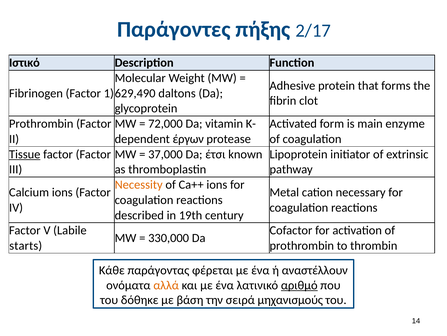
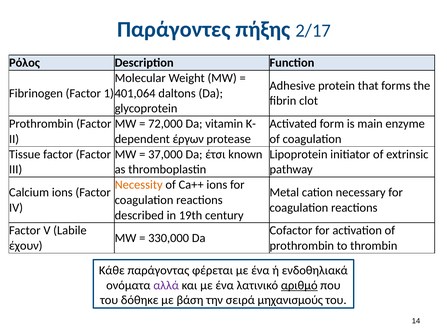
Ιστικό: Ιστικό -> Ρόλος
629,490: 629,490 -> 401,064
Tissue underline: present -> none
starts: starts -> έχουν
αναστέλλουν: αναστέλλουν -> ενδοθηλιακά
αλλά colour: orange -> purple
